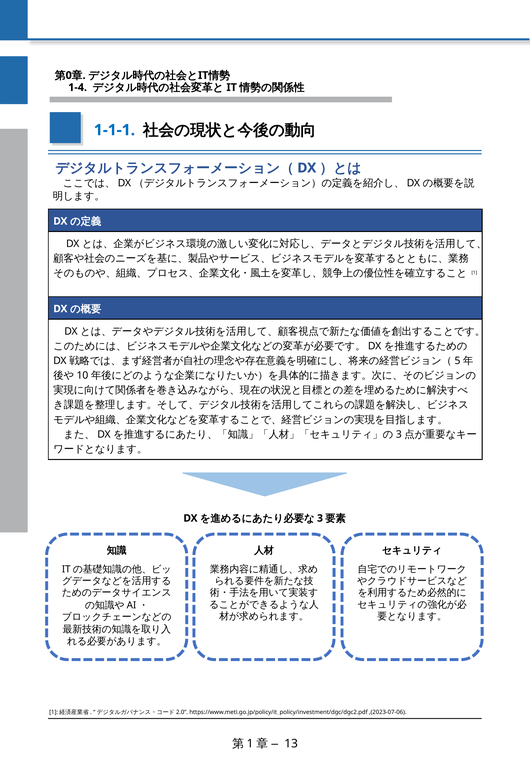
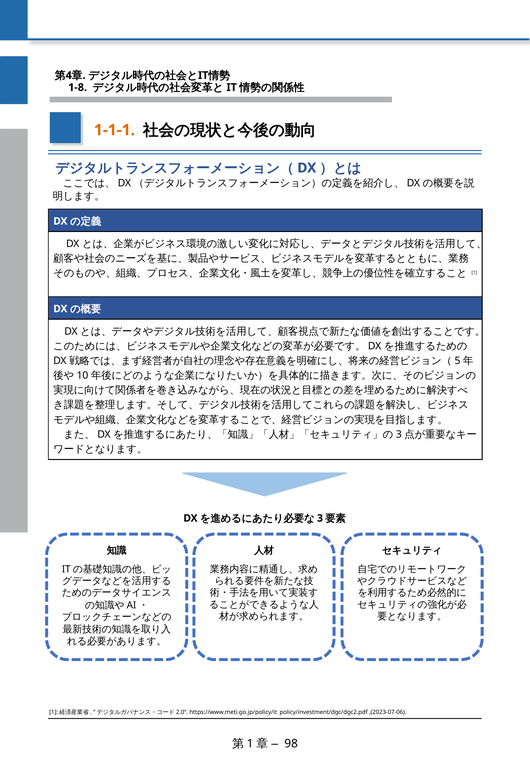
0: 0 -> 4
1-4: 1-4 -> 1-8
1-1-1 colour: blue -> orange
13: 13 -> 98
